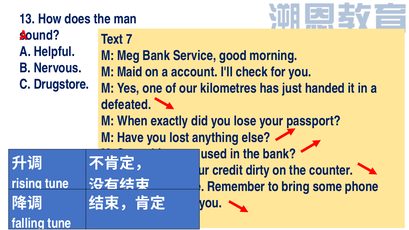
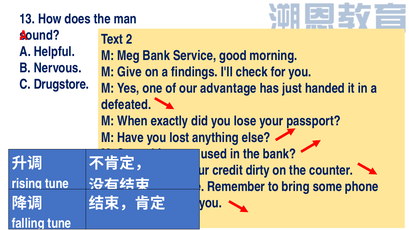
7: 7 -> 2
Maid: Maid -> Give
account: account -> findings
kilometres: kilometres -> advantage
